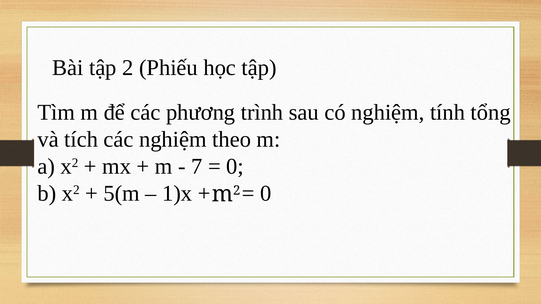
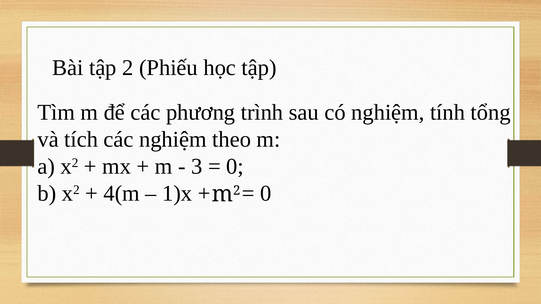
7: 7 -> 3
5(m: 5(m -> 4(m
